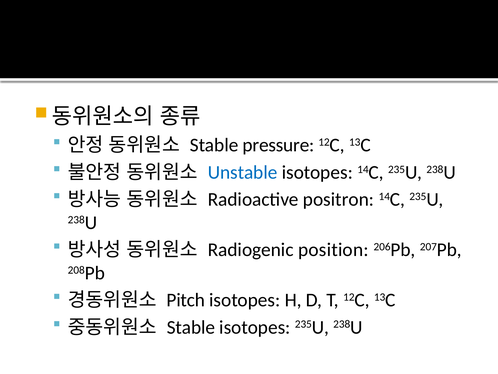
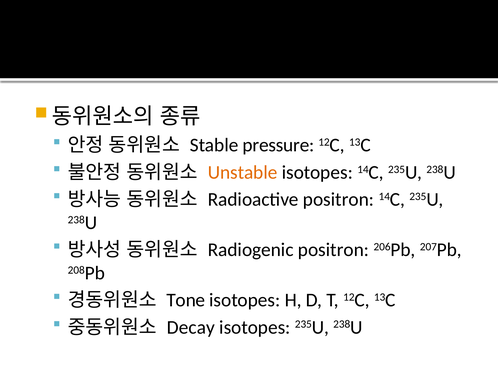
Unstable colour: blue -> orange
Radiogenic position: position -> positron
Pitch: Pitch -> Tone
Stable at (191, 327): Stable -> Decay
